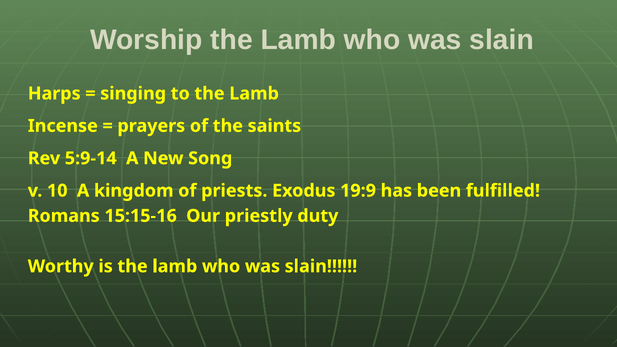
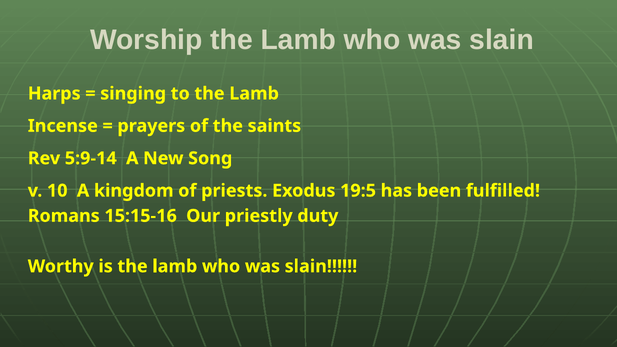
19:9: 19:9 -> 19:5
